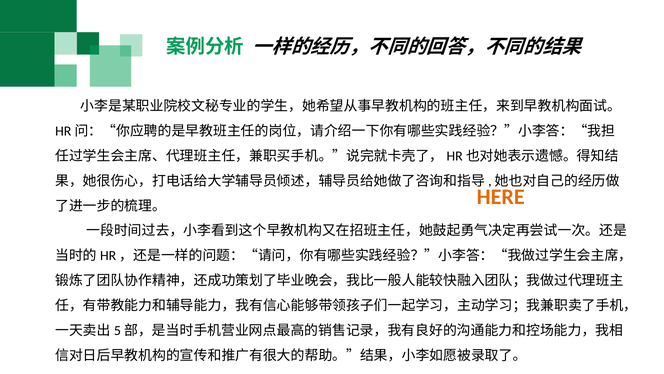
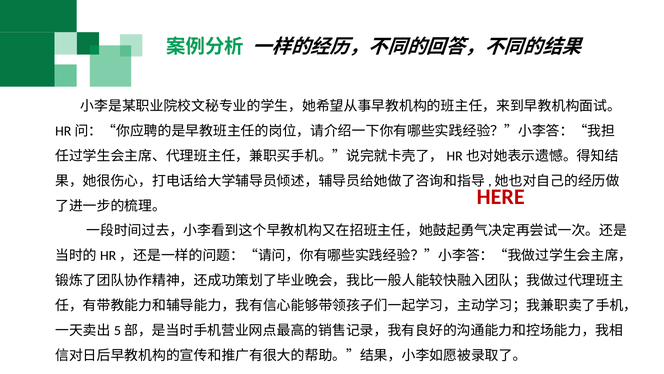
HERE colour: orange -> red
